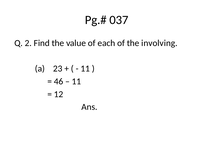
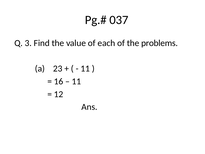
2: 2 -> 3
involving: involving -> problems
46: 46 -> 16
